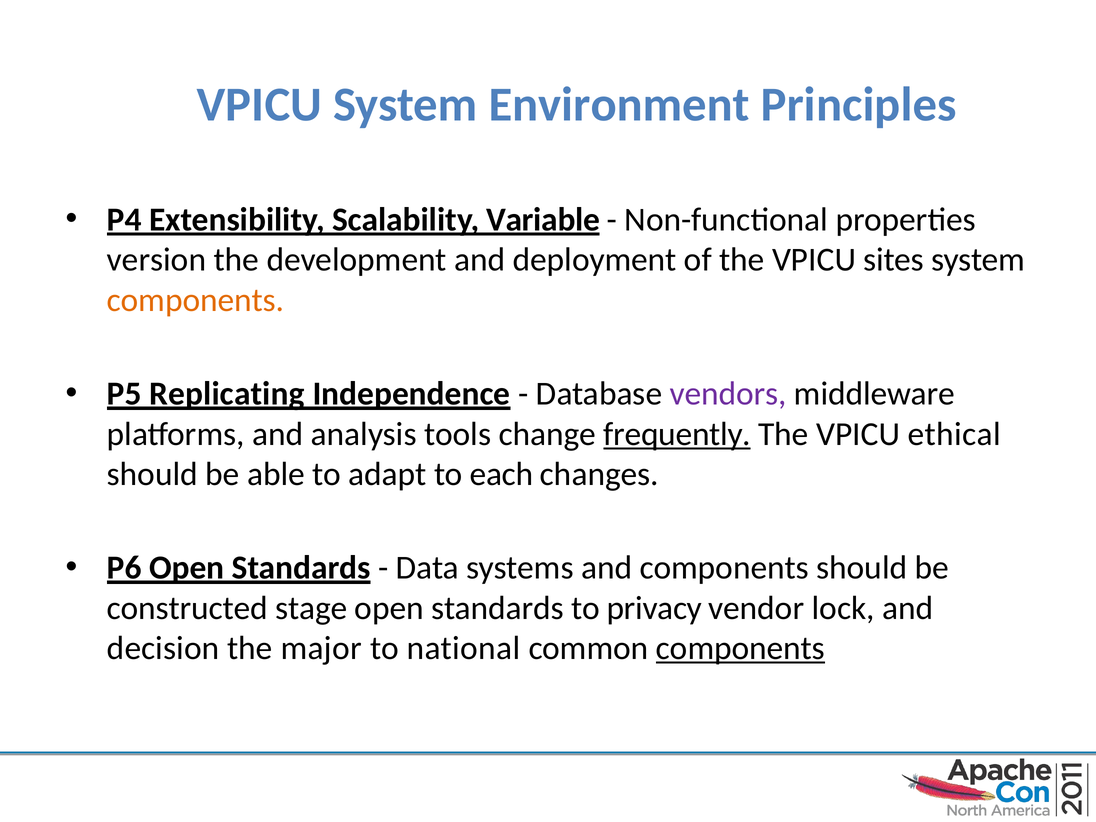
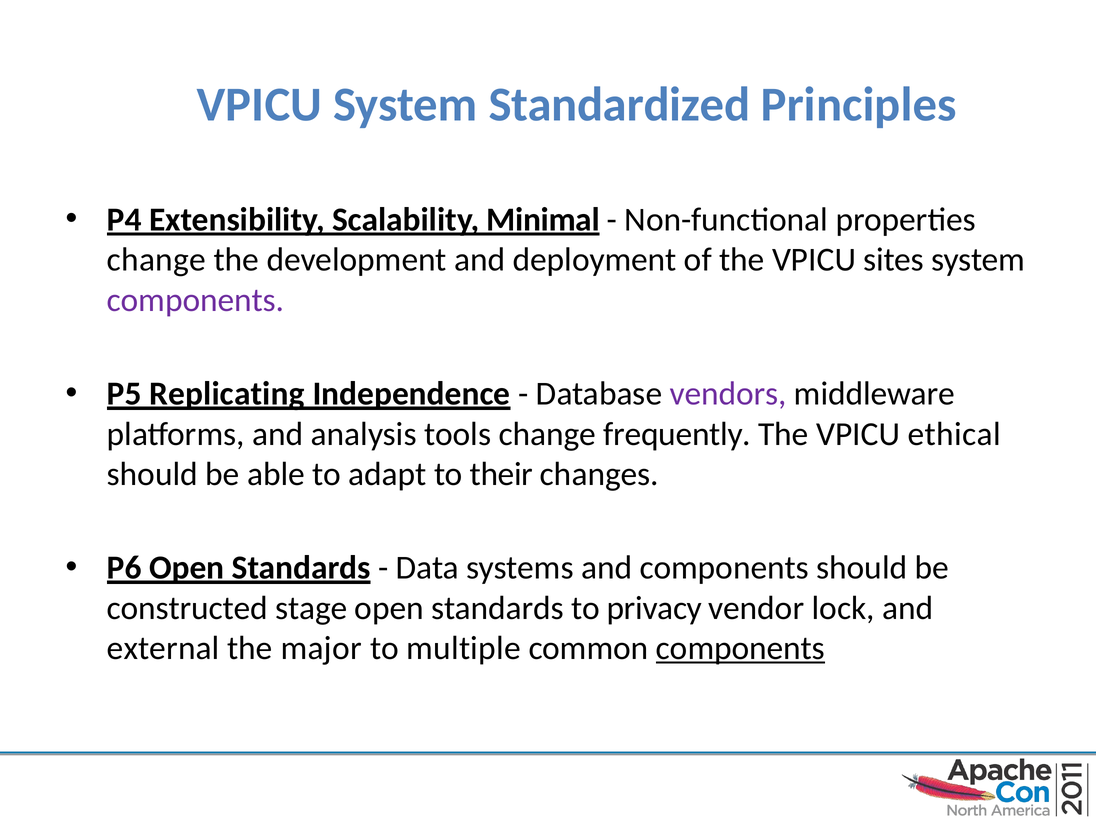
Environment: Environment -> Standardized
Variable: Variable -> Minimal
version at (157, 260): version -> change
components at (196, 300) colour: orange -> purple
frequently underline: present -> none
each: each -> their
decision: decision -> external
national: national -> multiple
